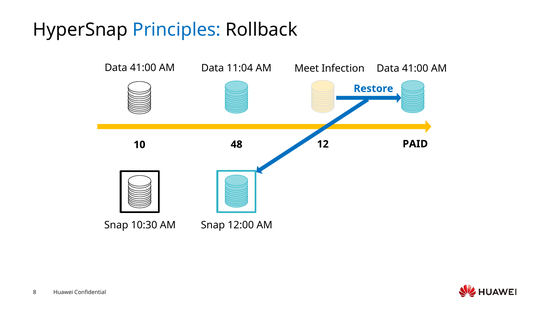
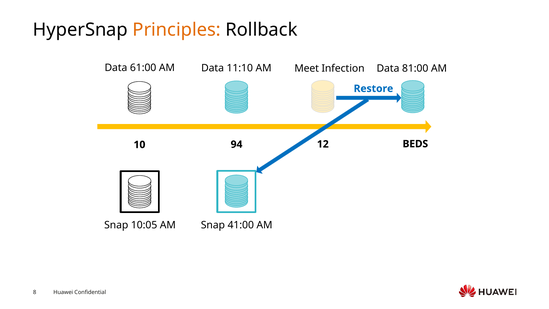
Principles colour: blue -> orange
41:00 at (143, 68): 41:00 -> 61:00
11:04: 11:04 -> 11:10
Infection Data 41:00: 41:00 -> 81:00
PAID: PAID -> BEDS
48: 48 -> 94
10:30: 10:30 -> 10:05
12:00: 12:00 -> 41:00
